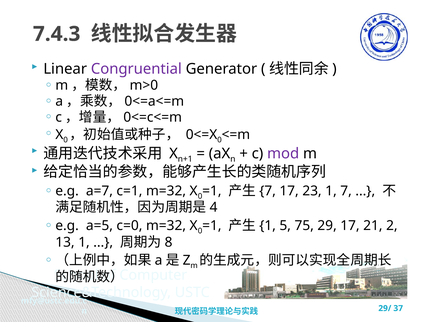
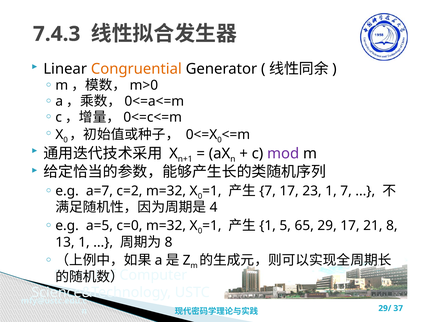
Congruential colour: purple -> orange
c=1: c=1 -> c=2
75: 75 -> 65
21 2: 2 -> 8
